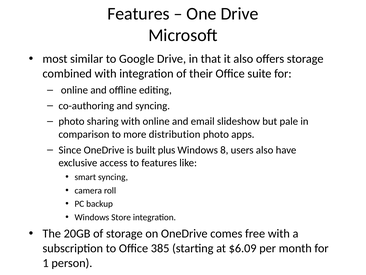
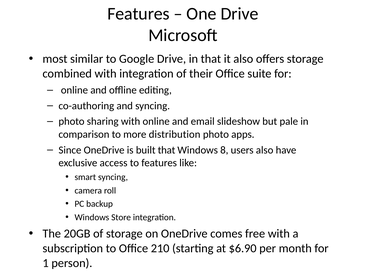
built plus: plus -> that
385: 385 -> 210
$6.09: $6.09 -> $6.90
